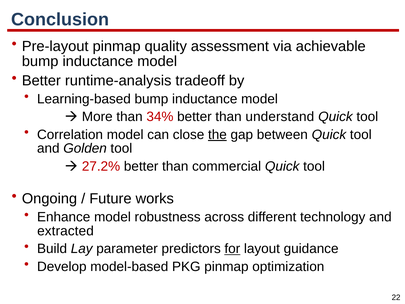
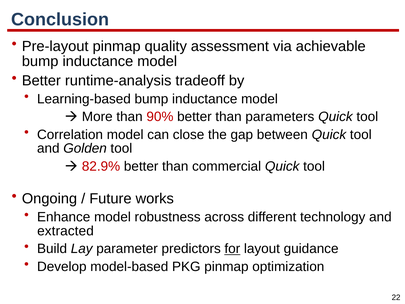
34%: 34% -> 90%
understand: understand -> parameters
the underline: present -> none
27.2%: 27.2% -> 82.9%
